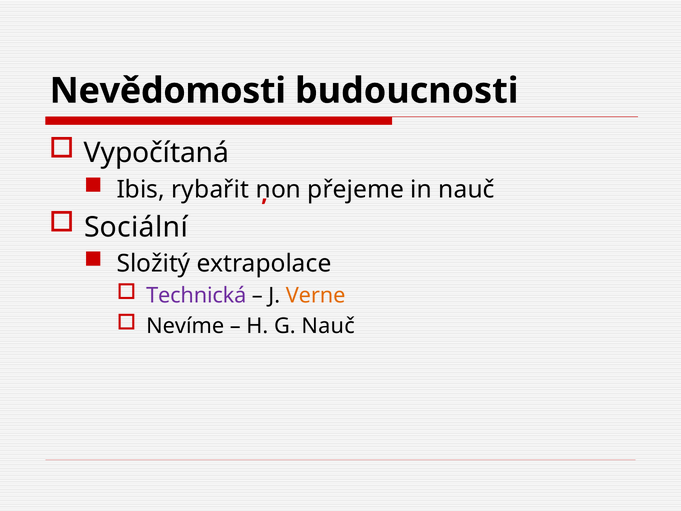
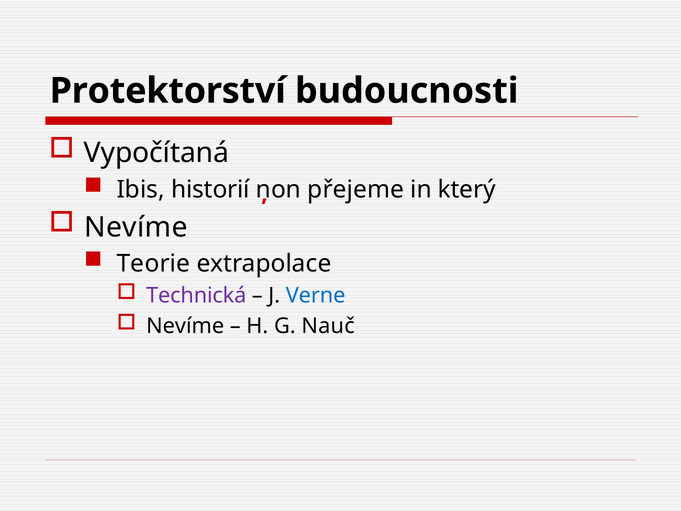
Nevědomosti: Nevědomosti -> Protektorství
rybařit: rybařit -> historií
in nauč: nauč -> který
Sociální at (136, 227): Sociální -> Nevíme
Složitý: Složitý -> Teorie
Verne colour: orange -> blue
